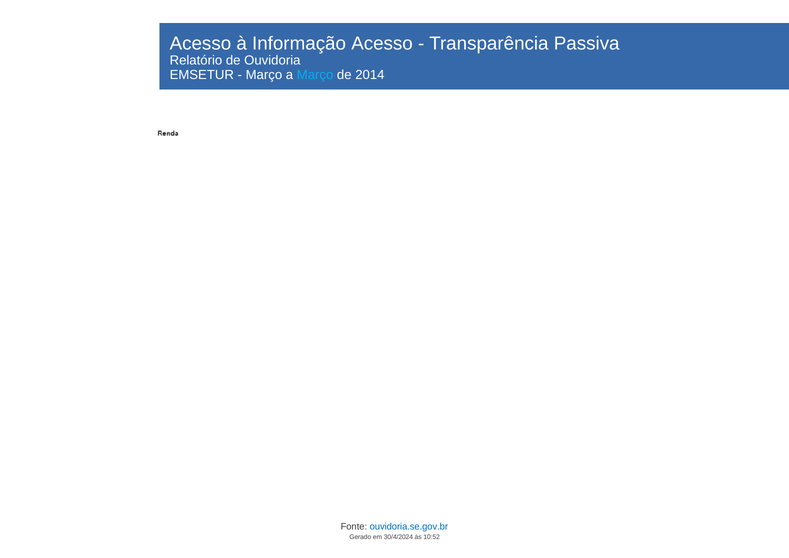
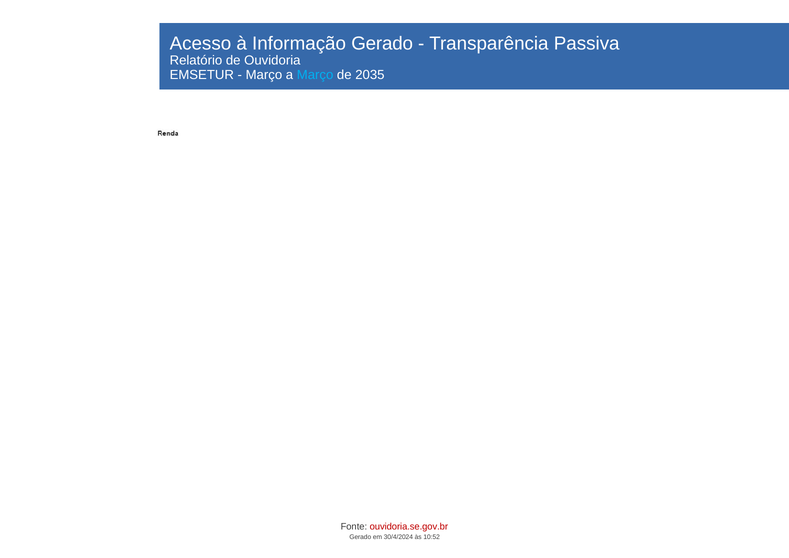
Informação Acesso: Acesso -> Gerado
2014: 2014 -> 2035
ouvidoria.se.gov.br colour: blue -> red
